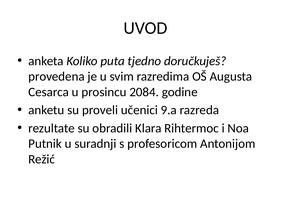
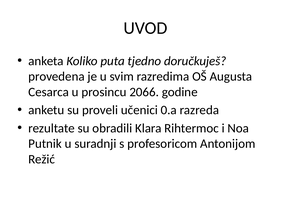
2084: 2084 -> 2066
9.a: 9.a -> 0.a
